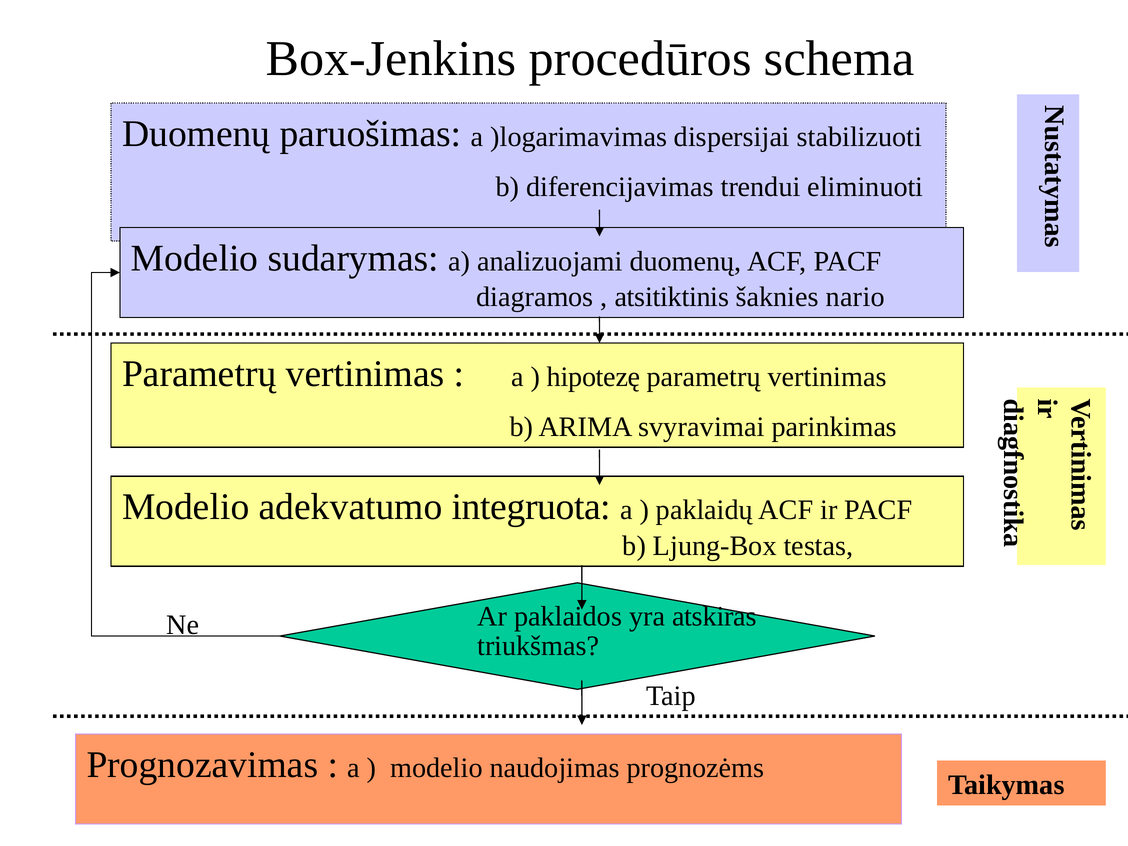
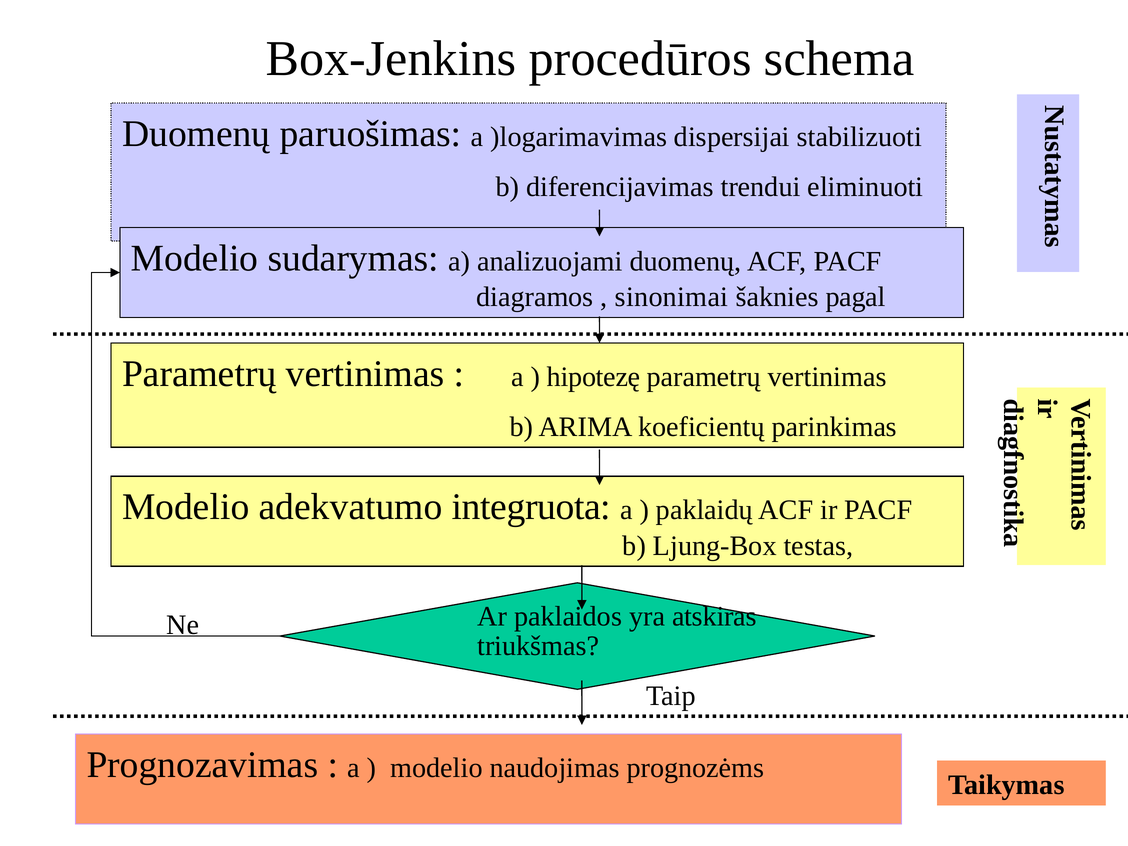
atsitiktinis: atsitiktinis -> sinonimai
nario: nario -> pagal
svyravimai: svyravimai -> koeficientų
